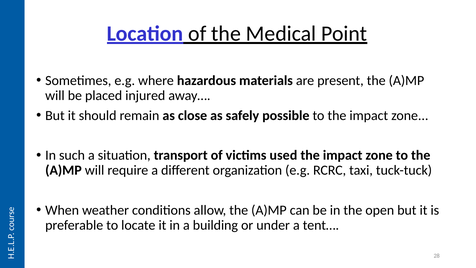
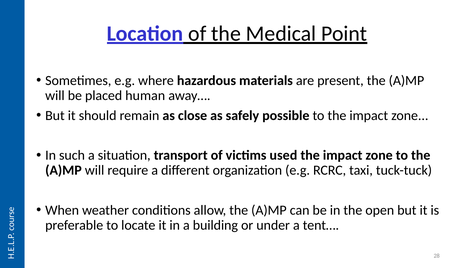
injured: injured -> human
